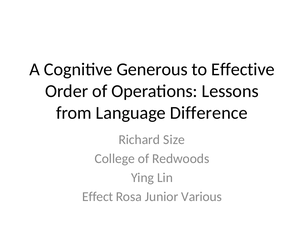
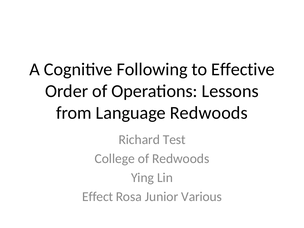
Generous: Generous -> Following
Language Difference: Difference -> Redwoods
Size: Size -> Test
